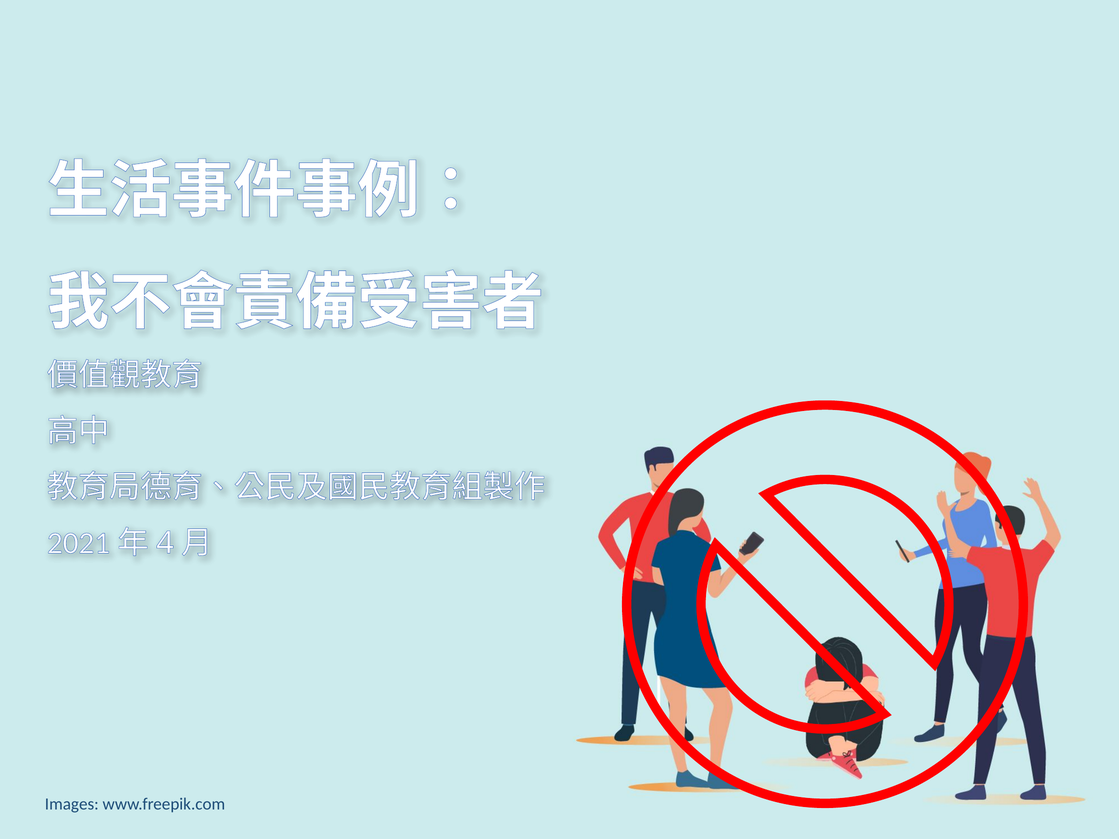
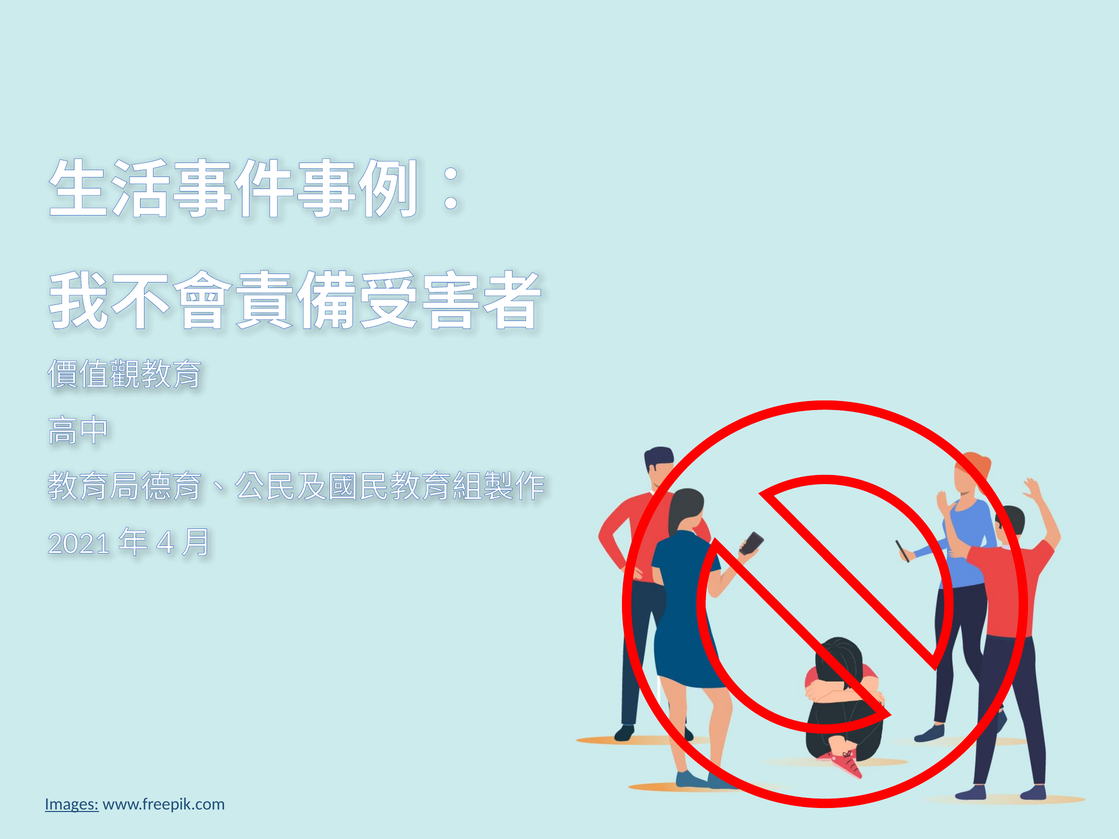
Images underline: none -> present
